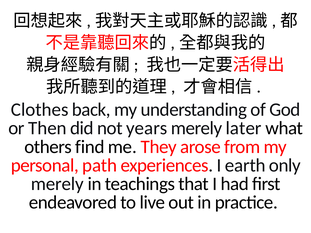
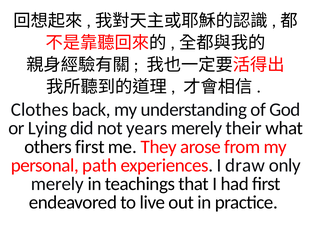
Then: Then -> Lying
later: later -> their
others find: find -> first
earth: earth -> draw
